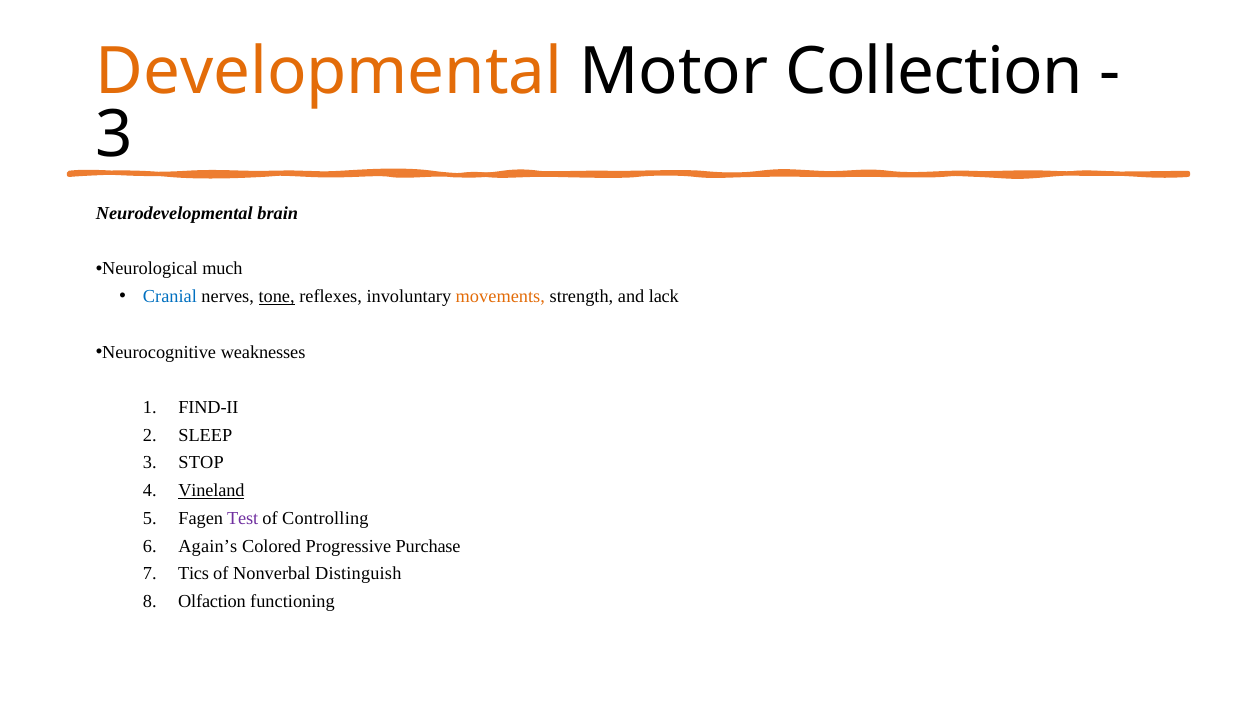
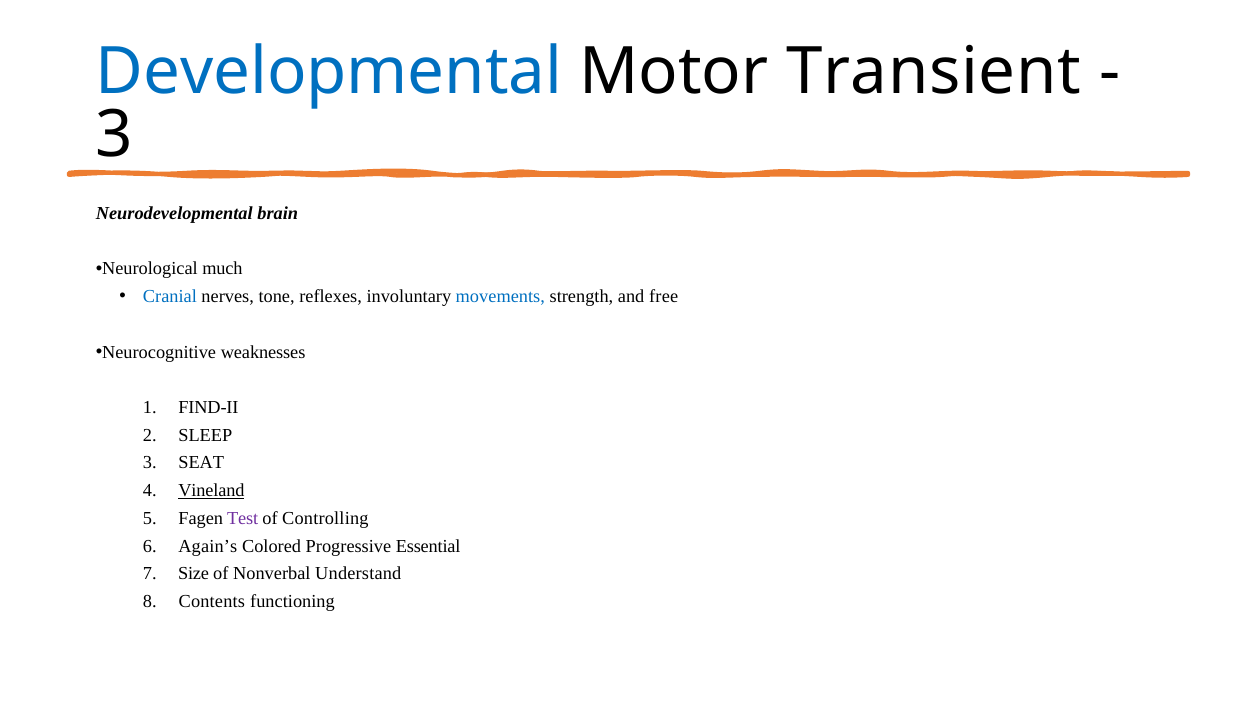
Developmental colour: orange -> blue
Collection: Collection -> Transient
tone underline: present -> none
movements colour: orange -> blue
lack: lack -> free
STOP: STOP -> SEAT
Purchase: Purchase -> Essential
Tics: Tics -> Size
Distinguish: Distinguish -> Understand
Olfaction: Olfaction -> Contents
